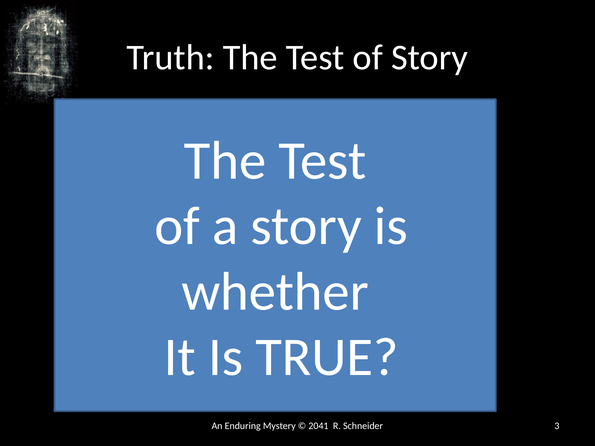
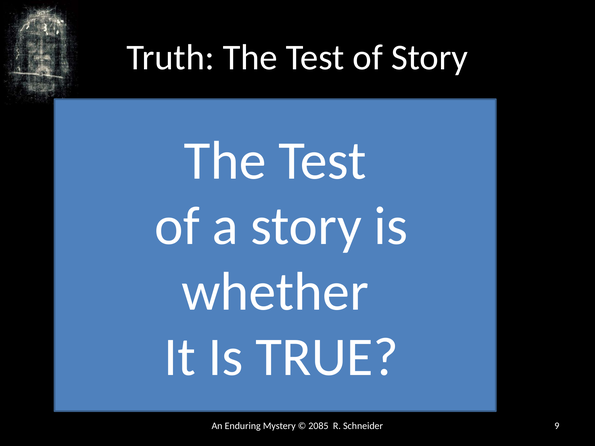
2041: 2041 -> 2085
3: 3 -> 9
